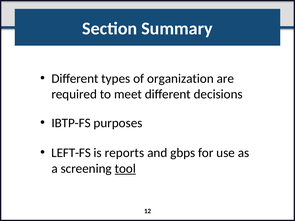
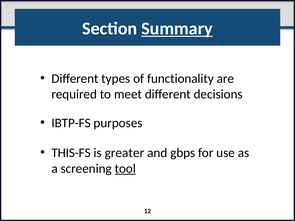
Summary underline: none -> present
organization: organization -> functionality
LEFT-FS: LEFT-FS -> THIS-FS
reports: reports -> greater
